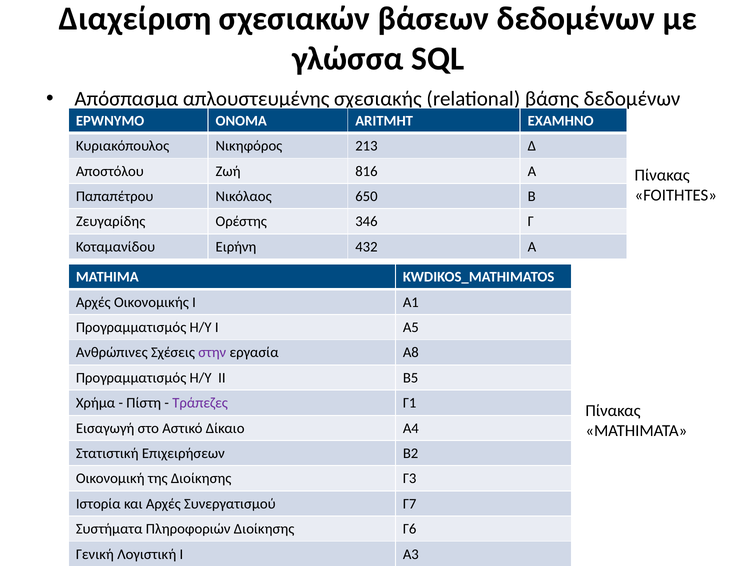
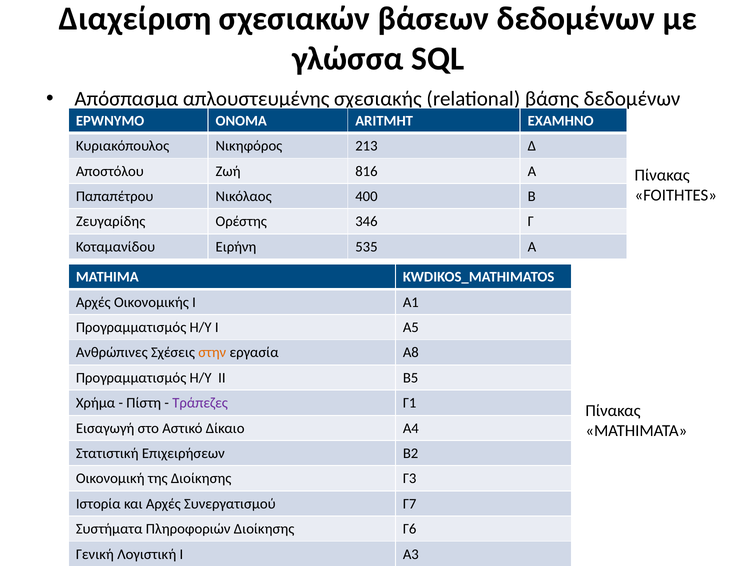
650: 650 -> 400
432: 432 -> 535
στην colour: purple -> orange
